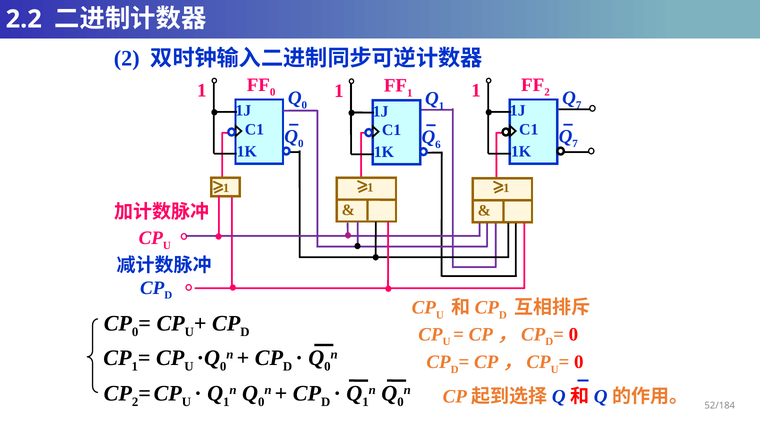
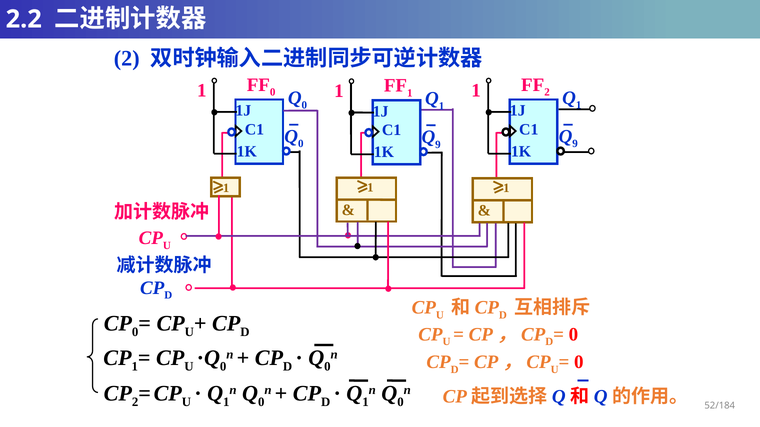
7 at (579, 105): 7 -> 1
7 at (575, 144): 7 -> 9
6 at (438, 145): 6 -> 9
